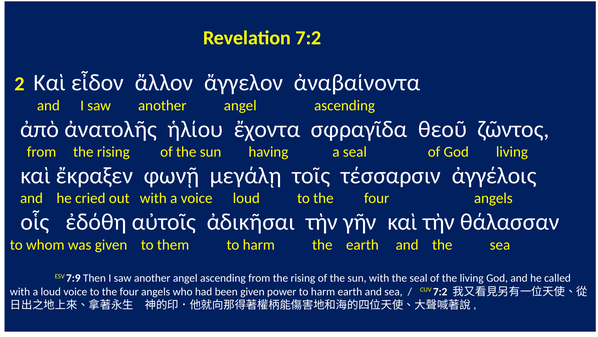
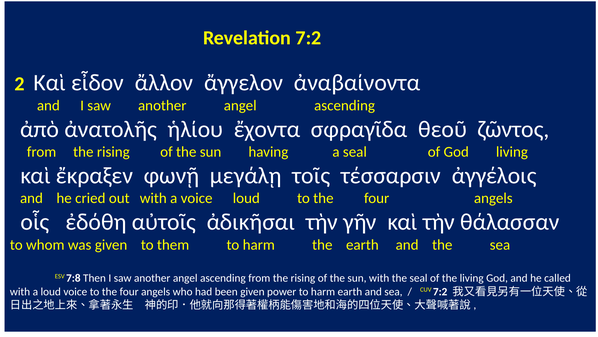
7:9: 7:9 -> 7:8
